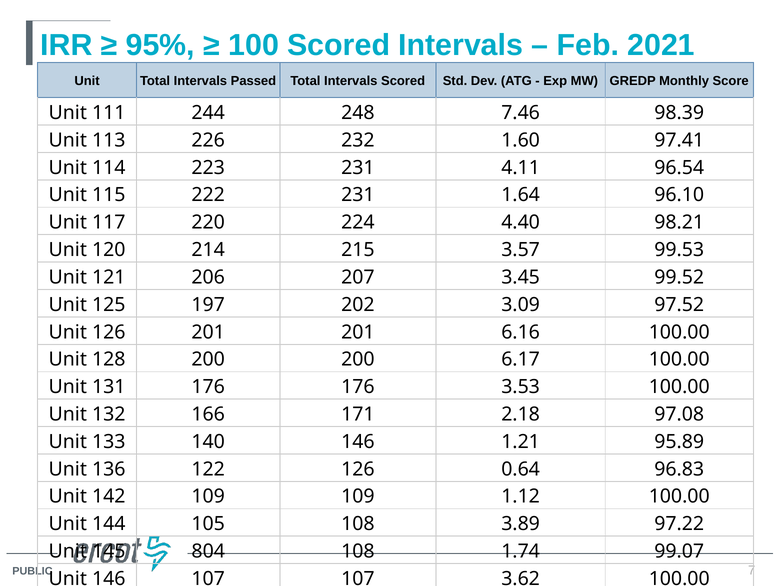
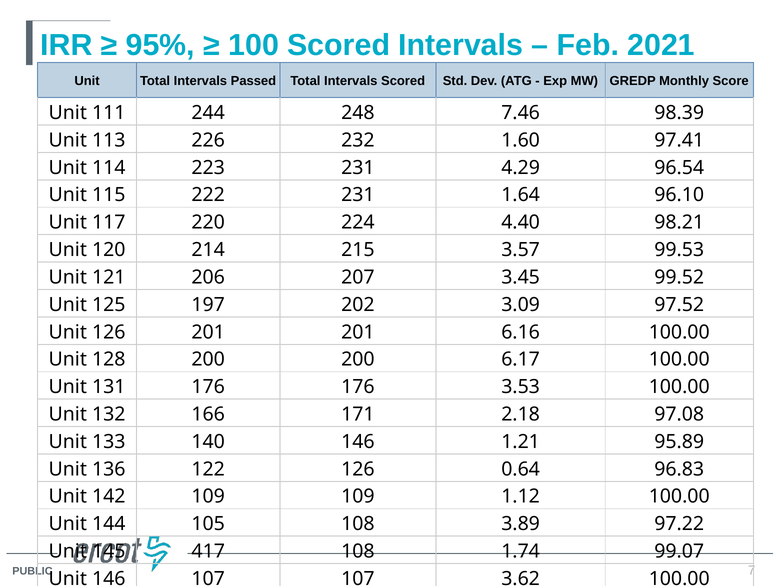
4.11: 4.11 -> 4.29
804: 804 -> 417
